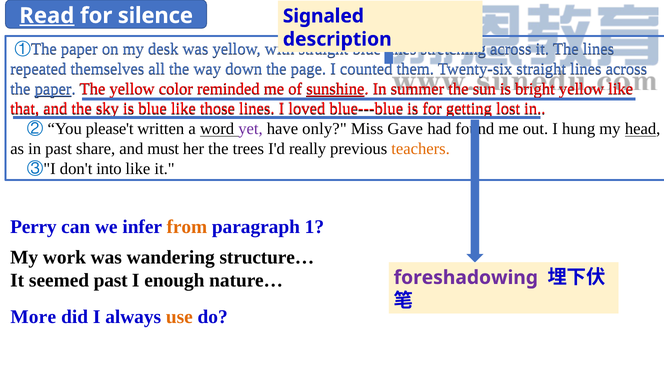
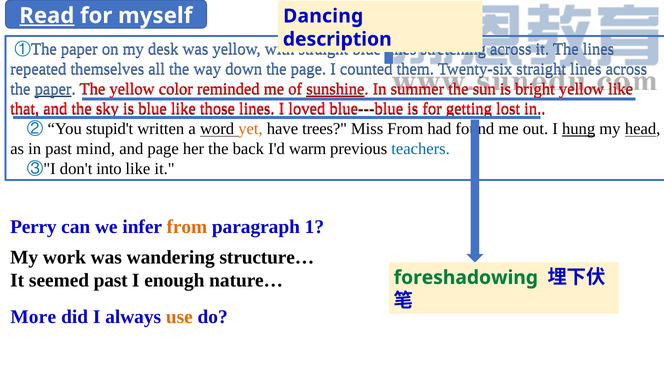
silence: silence -> myself
Signaled: Signaled -> Dancing
please't: please't -> stupid't
yet colour: purple -> orange
only: only -> trees
Miss Gave: Gave -> From
hung underline: none -> present
share: share -> mind
and must: must -> page
trees: trees -> back
really: really -> warm
teachers colour: orange -> blue
foreshadowing colour: purple -> green
